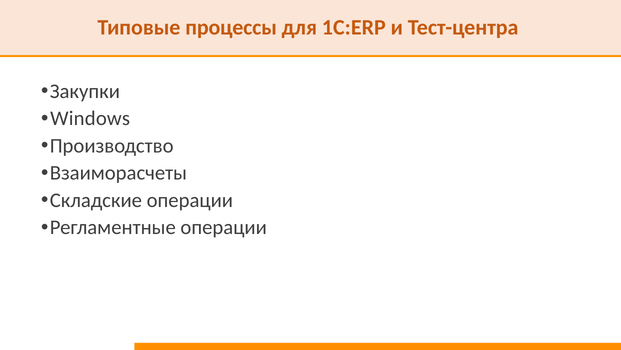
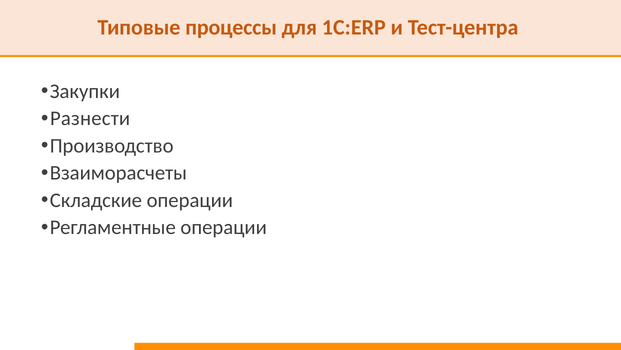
Windows: Windows -> Разнести
